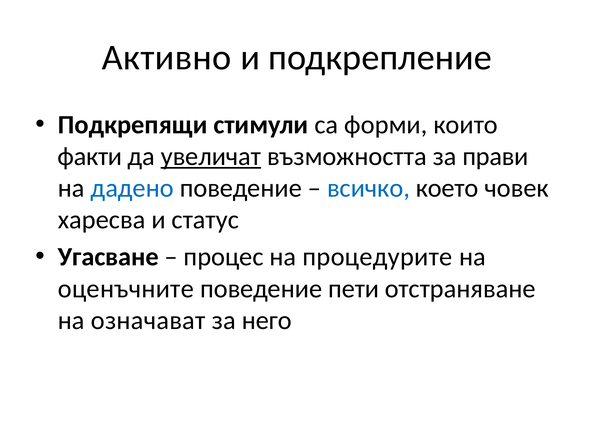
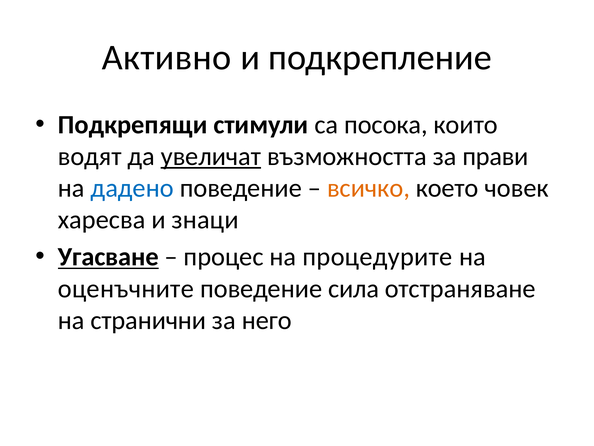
форми: форми -> посока
факти: факти -> водят
всичко colour: blue -> orange
статус: статус -> знаци
Угасване underline: none -> present
пети: пети -> сила
означават: означават -> странични
